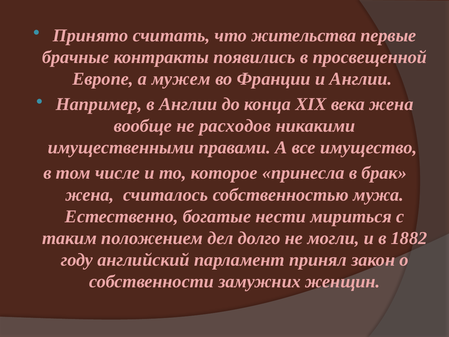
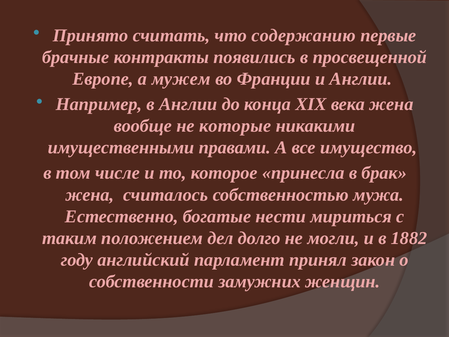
жительства: жительства -> содержанию
расходов: расходов -> которые
